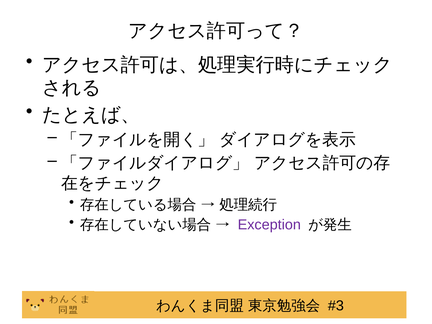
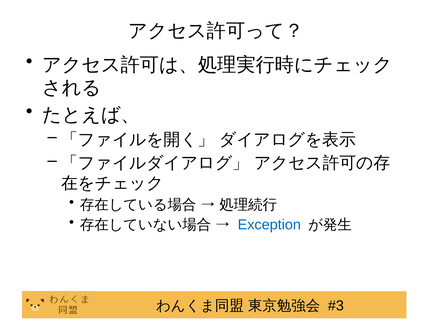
Exception colour: purple -> blue
